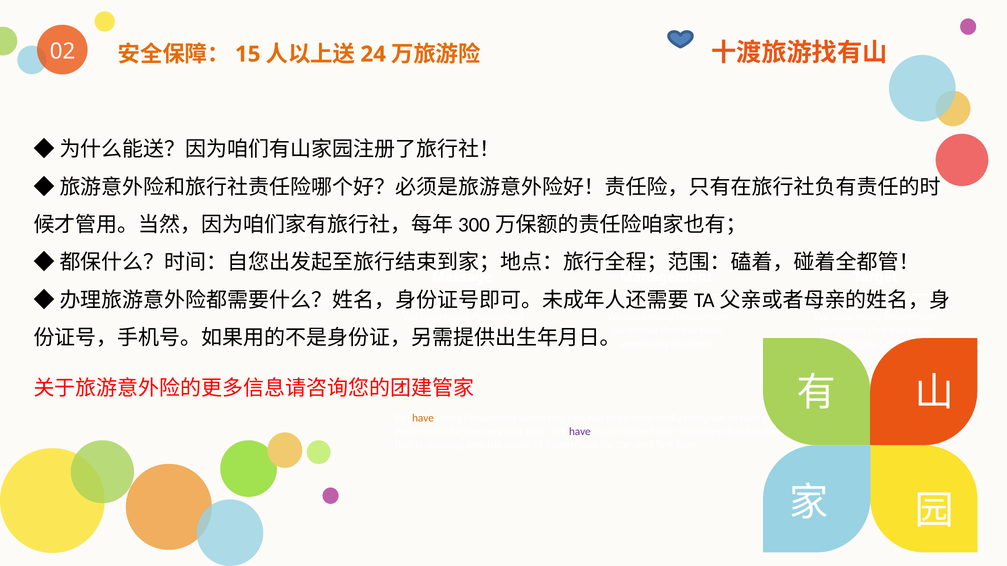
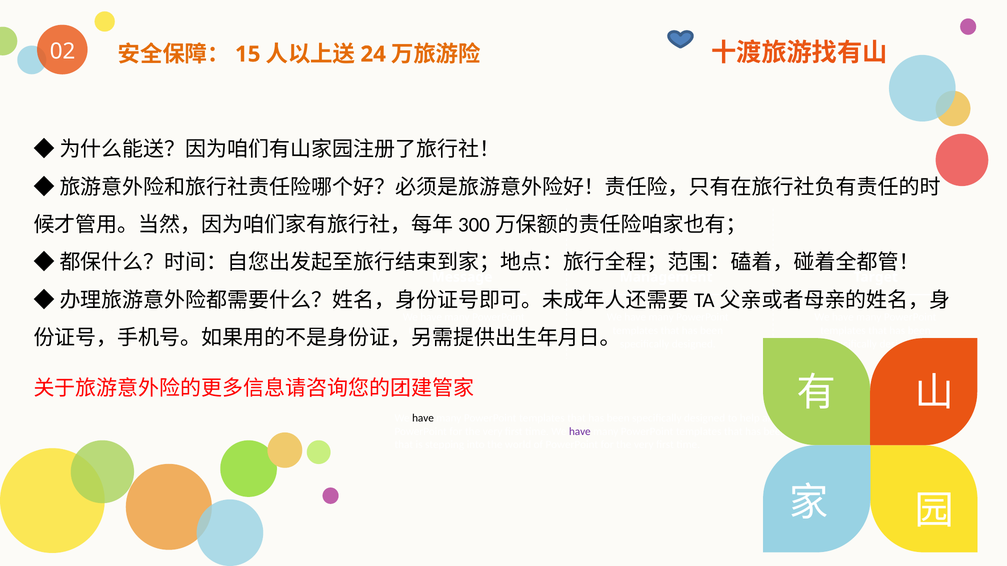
have at (423, 418) colour: orange -> black
